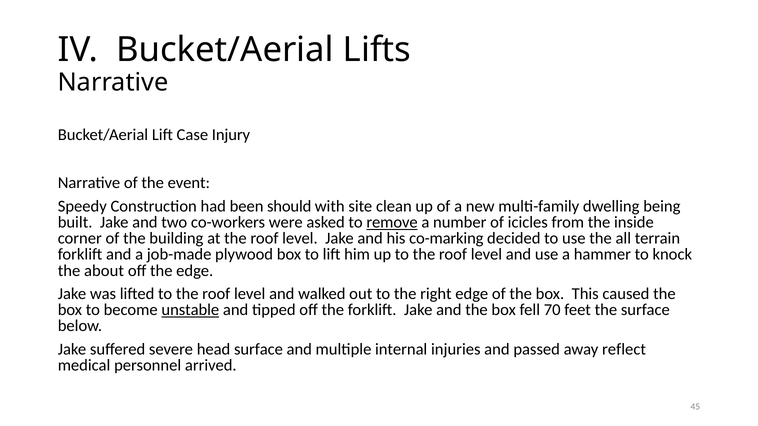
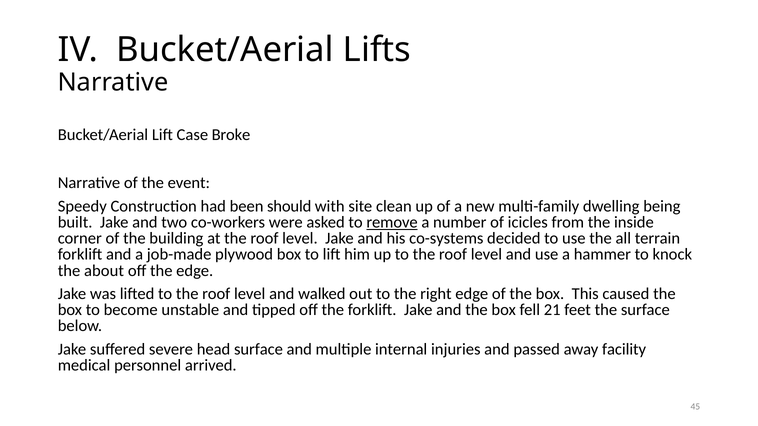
Injury: Injury -> Broke
co-marking: co-marking -> co-systems
unstable underline: present -> none
70: 70 -> 21
reflect: reflect -> facility
